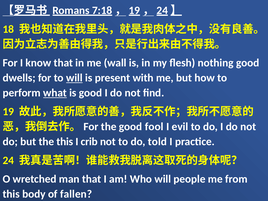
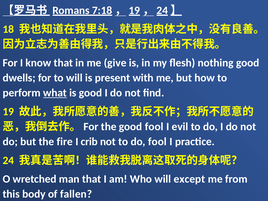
wall: wall -> give
will at (74, 78) underline: present -> none
the this: this -> fire
do told: told -> fool
people: people -> except
